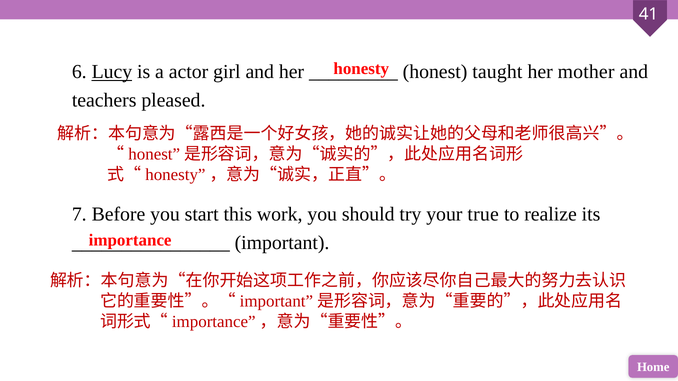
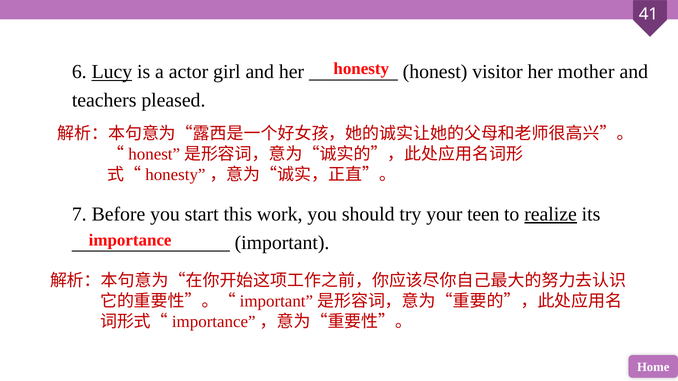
taught: taught -> visitor
true: true -> teen
realize underline: none -> present
